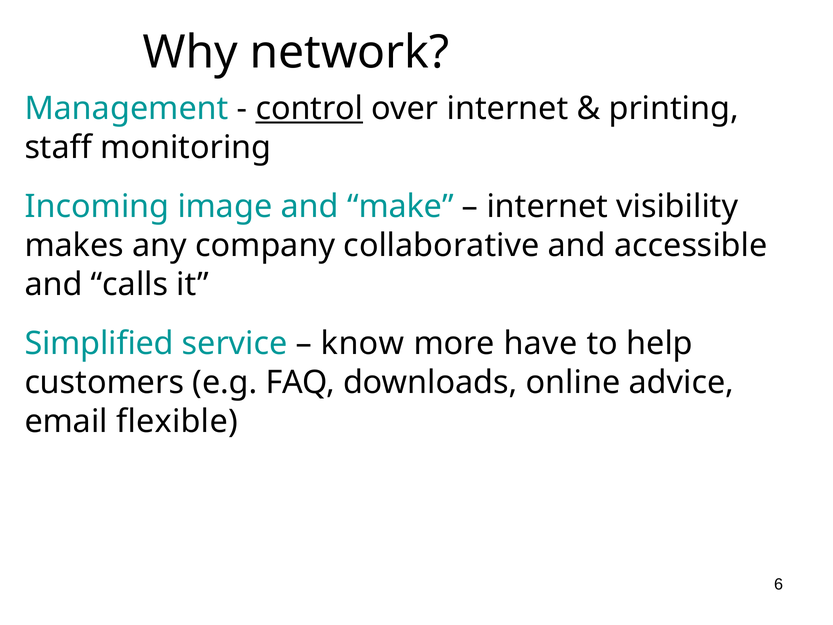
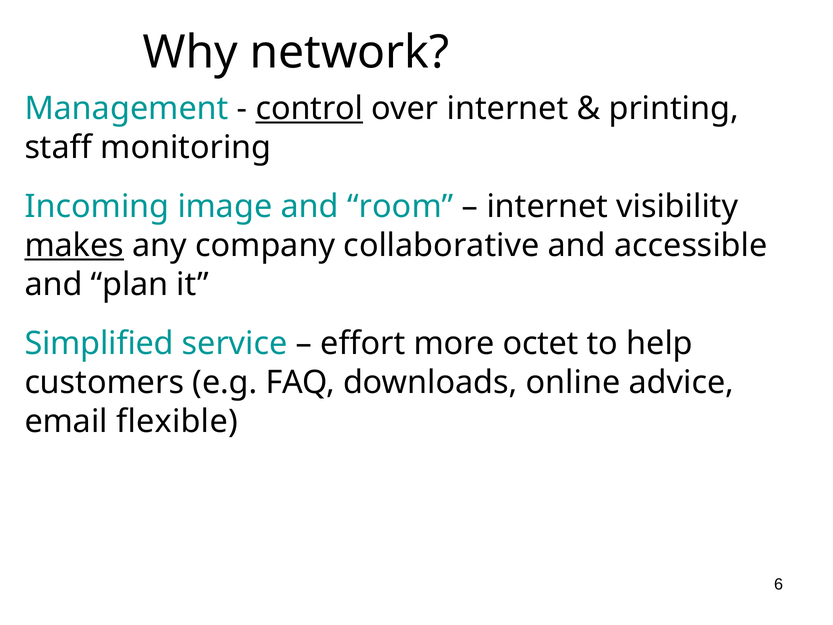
make: make -> room
makes underline: none -> present
calls: calls -> plan
know: know -> effort
have: have -> octet
